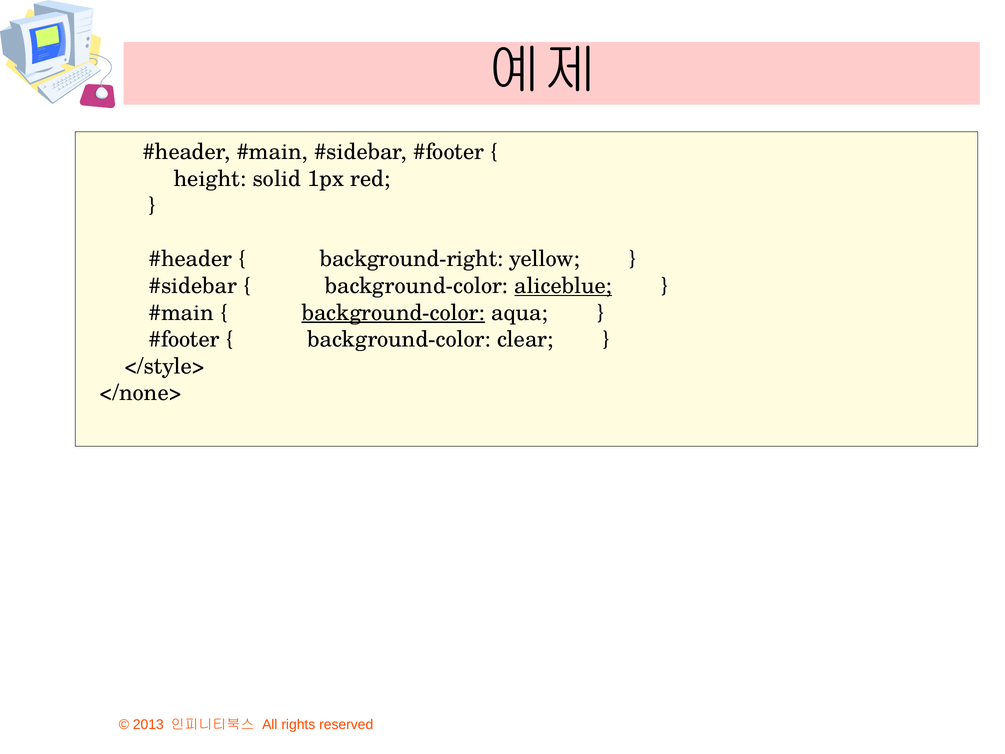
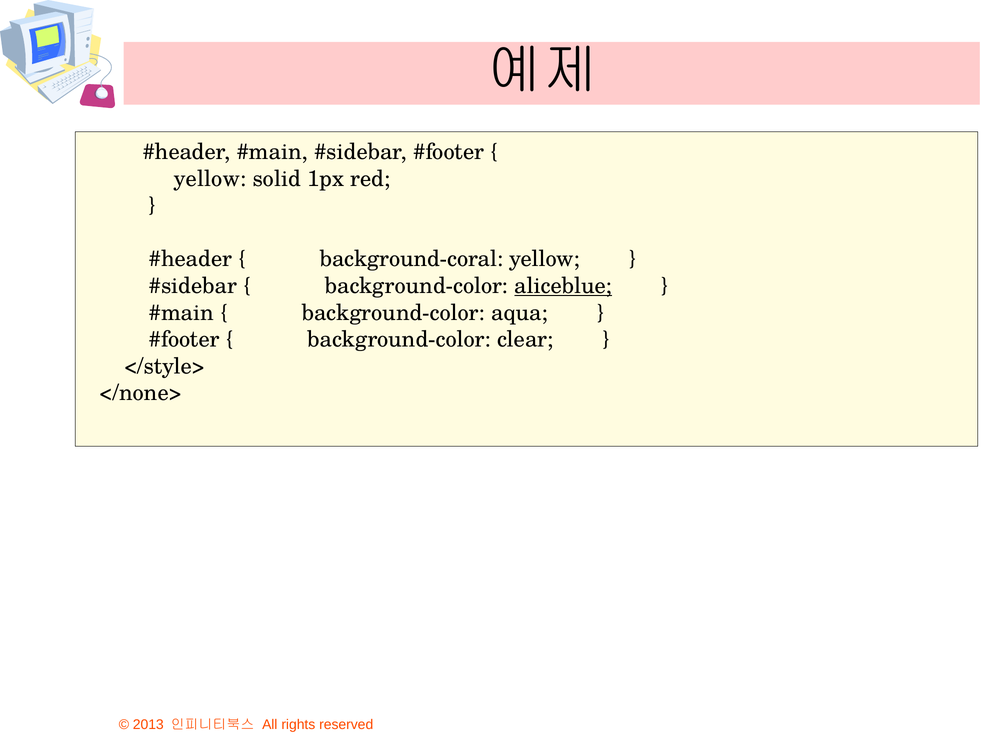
height at (210, 179): height -> yellow
background-right: background-right -> background-coral
background-color at (393, 313) underline: present -> none
